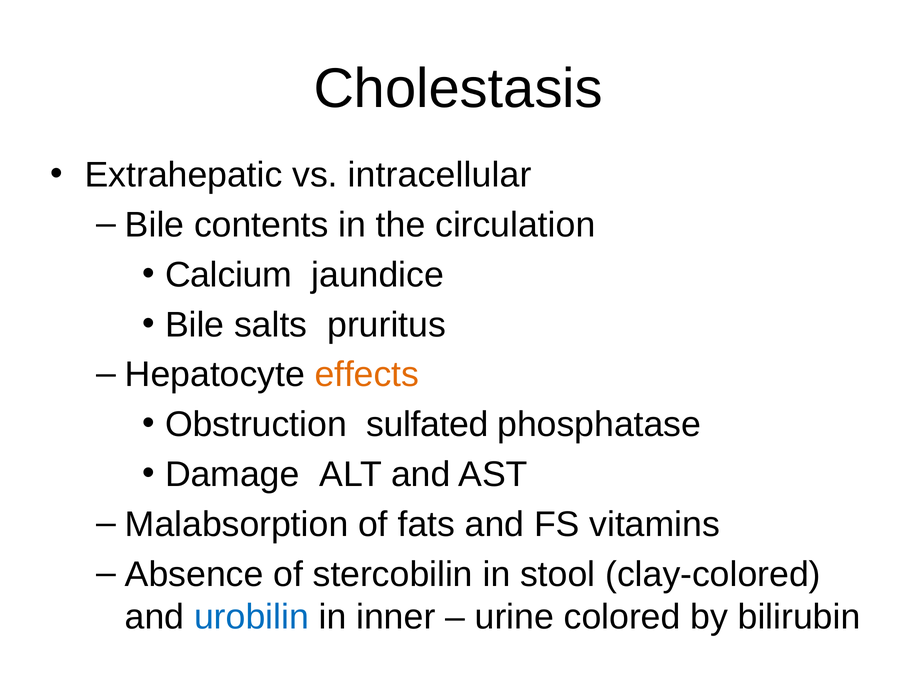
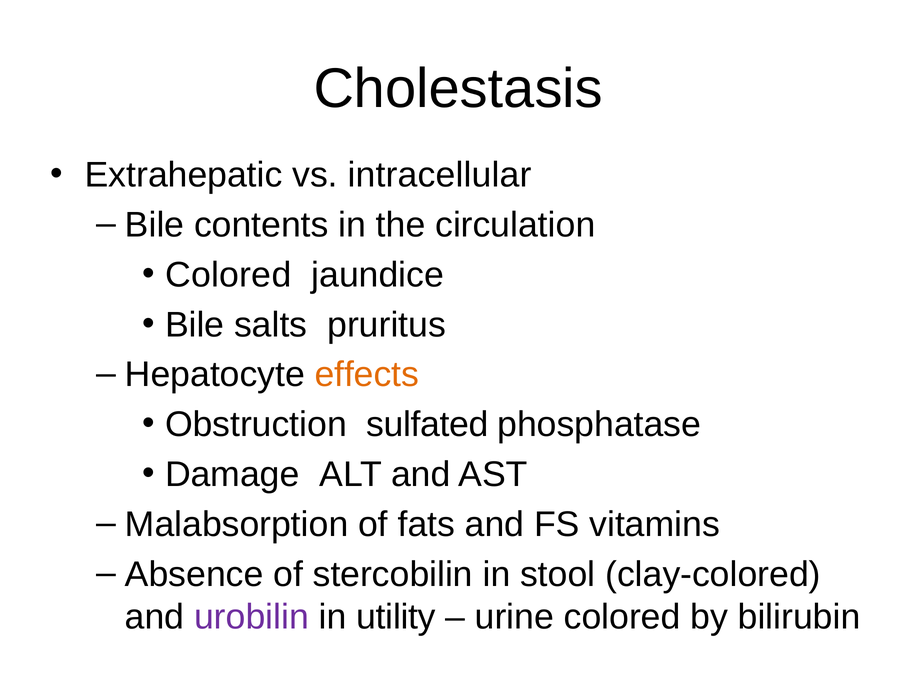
Calcium at (228, 275): Calcium -> Colored
urobilin colour: blue -> purple
inner: inner -> utility
